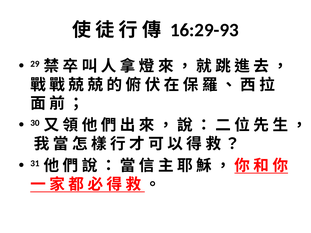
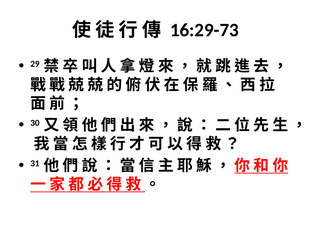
16:29-93: 16:29-93 -> 16:29-73
